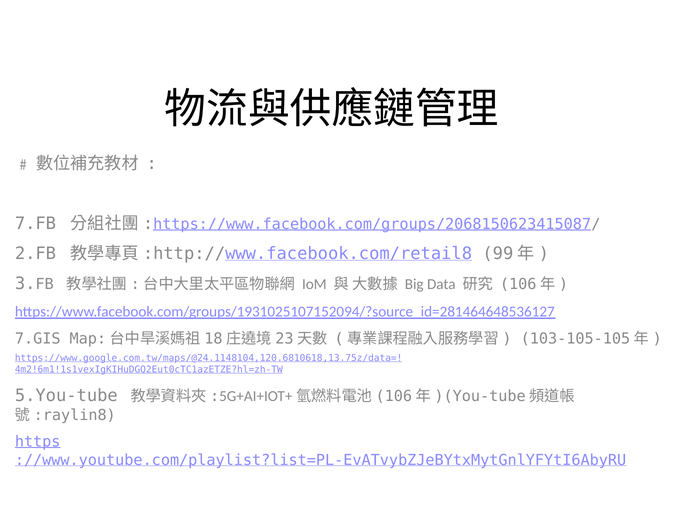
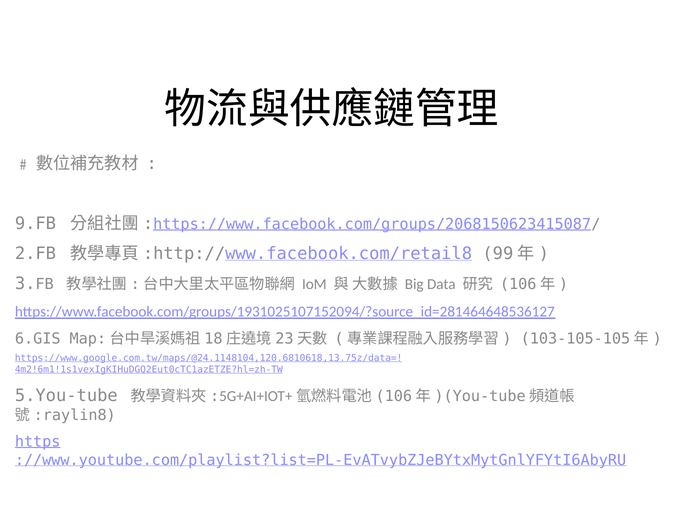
7.FB: 7.FB -> 9.FB
7.GIS: 7.GIS -> 6.GIS
